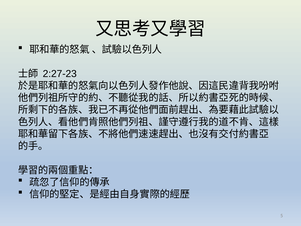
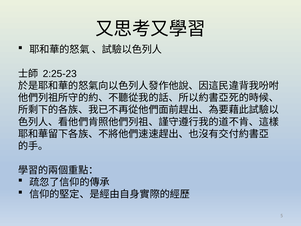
2:27-23: 2:27-23 -> 2:25-23
